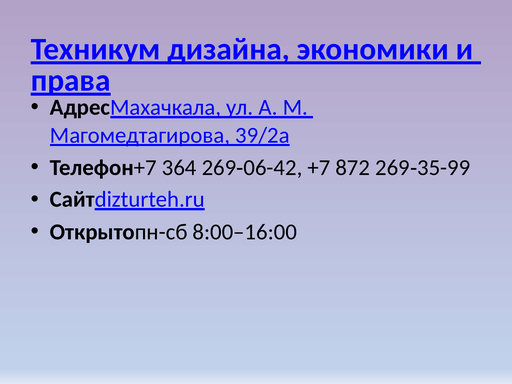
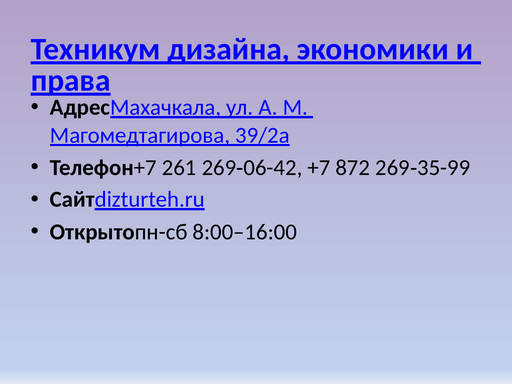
364: 364 -> 261
